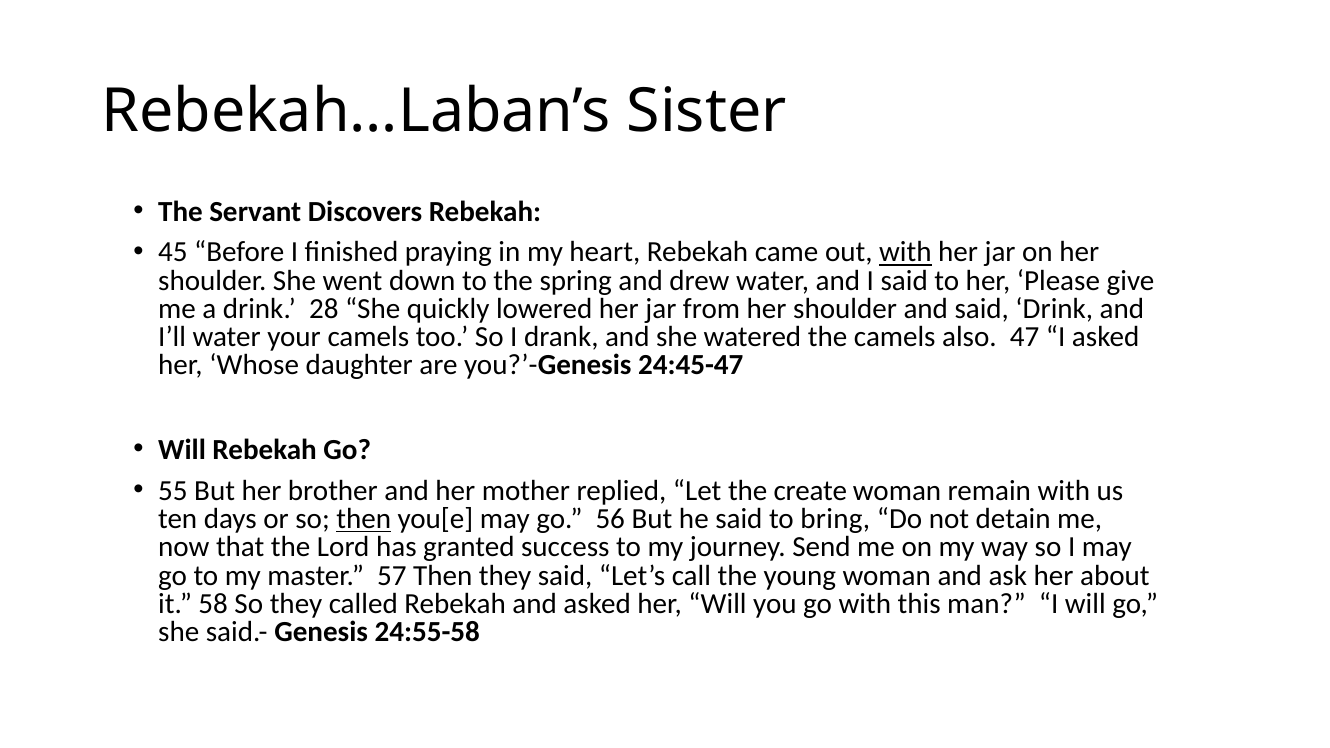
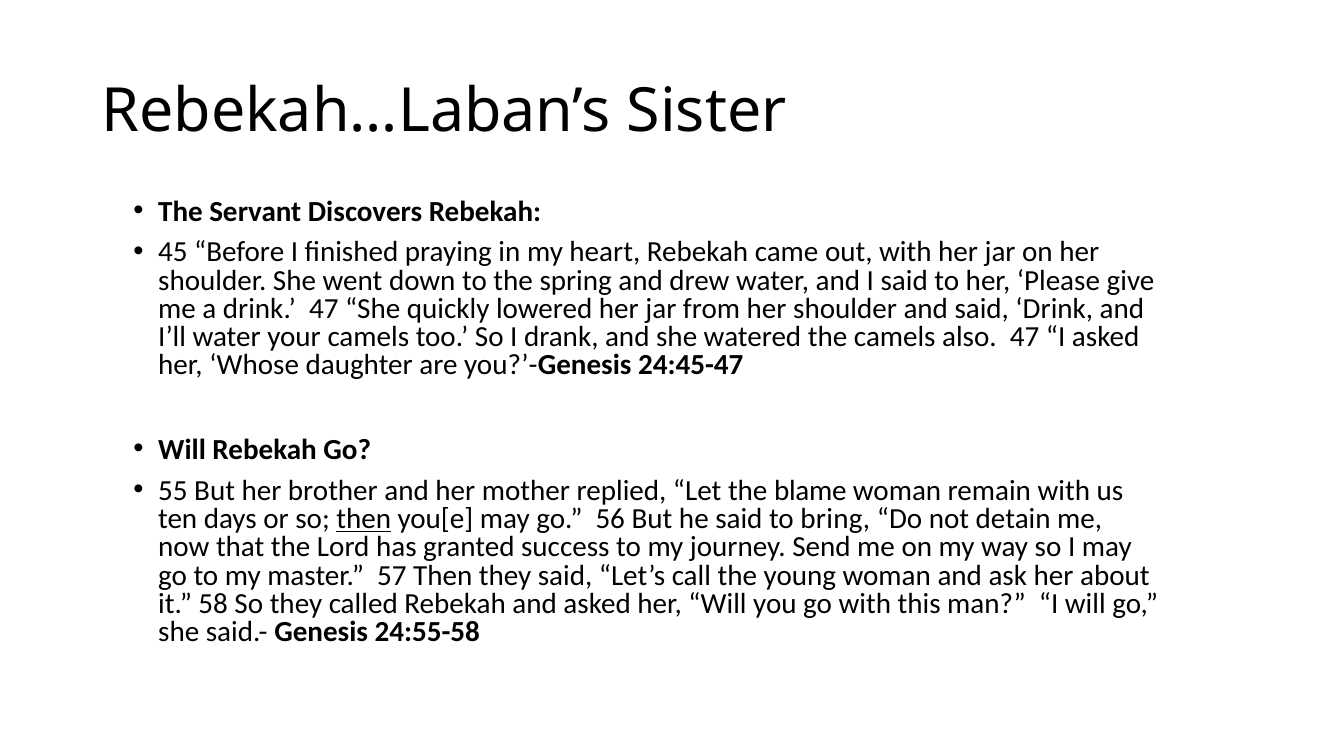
with at (905, 252) underline: present -> none
drink 28: 28 -> 47
create: create -> blame
